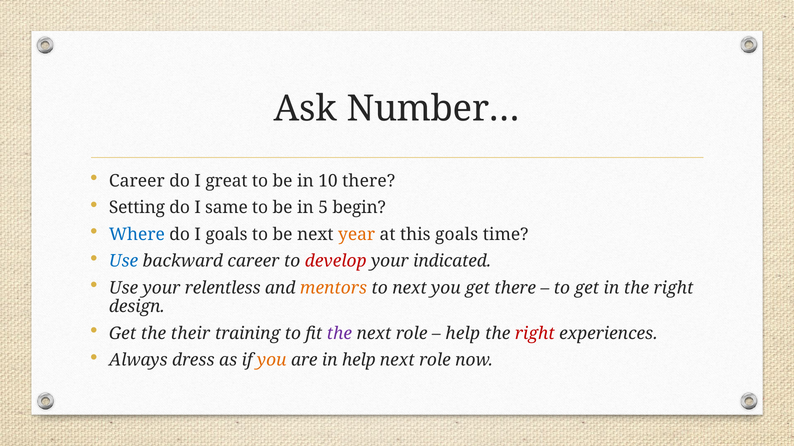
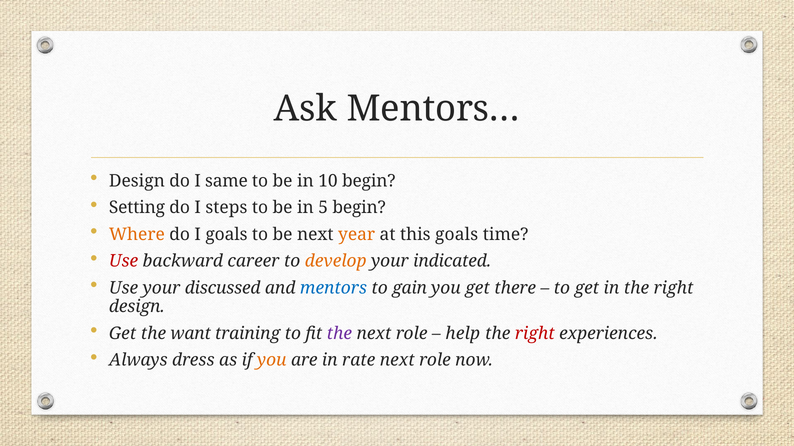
Number…: Number… -> Mentors…
Career at (137, 181): Career -> Design
great: great -> same
10 there: there -> begin
same: same -> steps
Where colour: blue -> orange
Use at (124, 261) colour: blue -> red
develop colour: red -> orange
relentless: relentless -> discussed
mentors colour: orange -> blue
to next: next -> gain
their: their -> want
in help: help -> rate
